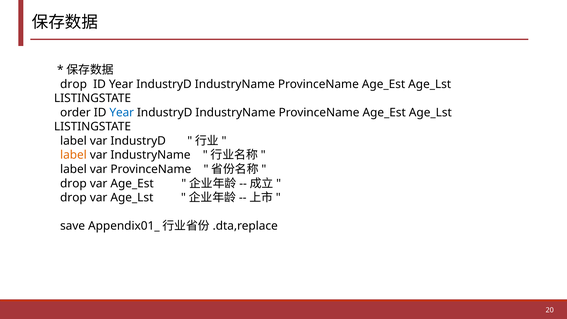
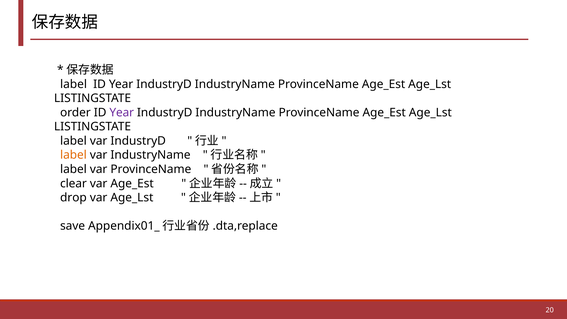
drop at (74, 84): drop -> label
Year at (122, 113) colour: blue -> purple
drop at (73, 183): drop -> clear
